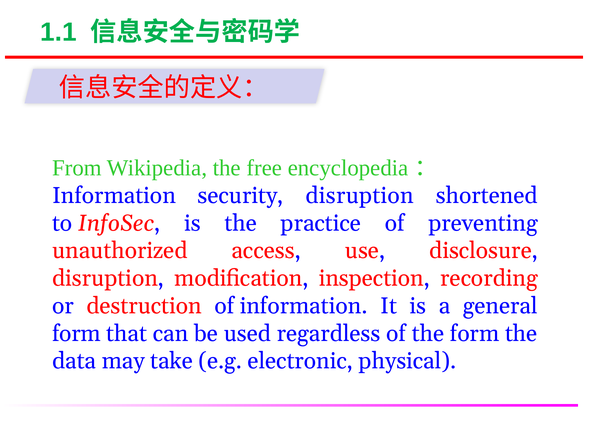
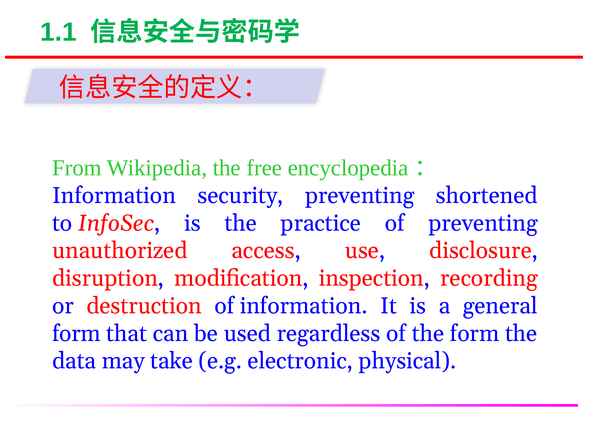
security disruption: disruption -> preventing
